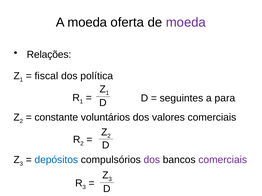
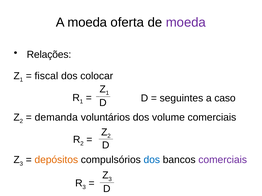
política: política -> colocar
para: para -> caso
constante: constante -> demanda
valores: valores -> volume
depósitos colour: blue -> orange
dos at (152, 160) colour: purple -> blue
